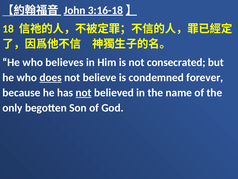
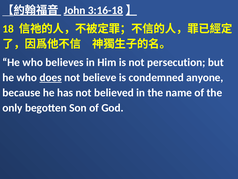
consecrated: consecrated -> persecution
forever: forever -> anyone
not at (84, 92) underline: present -> none
